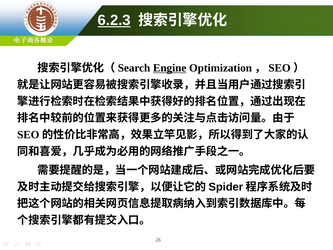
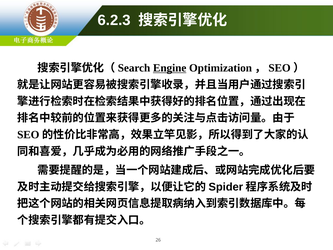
6.2.3 underline: present -> none
